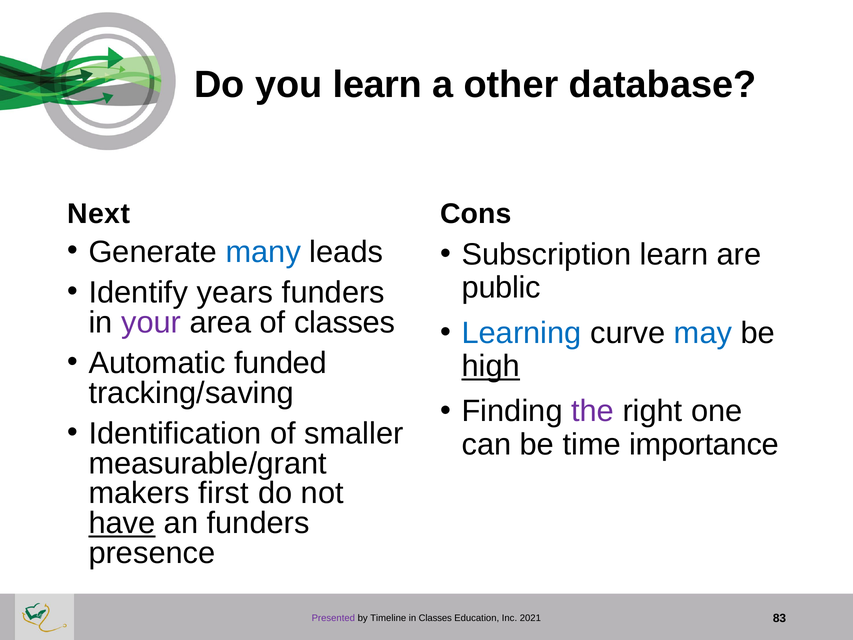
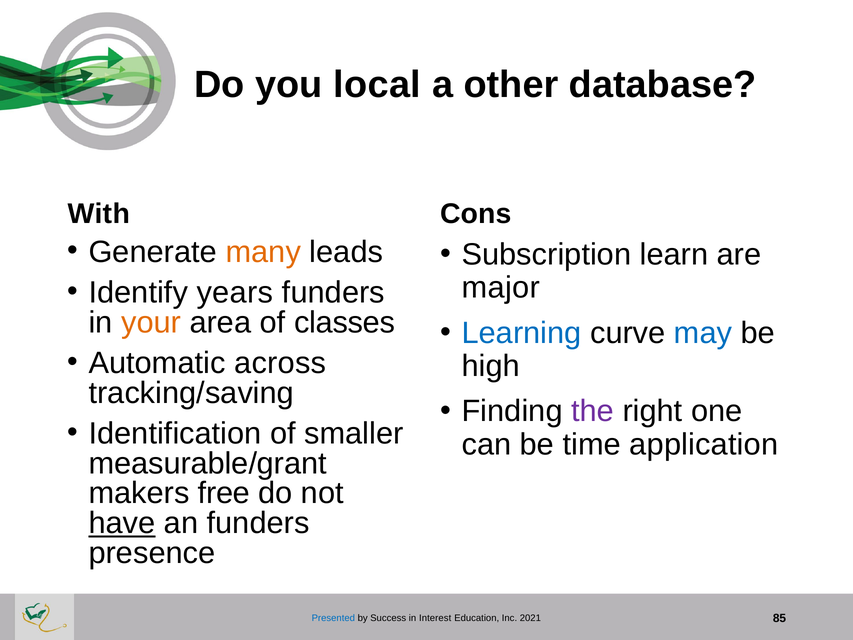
you learn: learn -> local
Next: Next -> With
many colour: blue -> orange
public: public -> major
your colour: purple -> orange
funded: funded -> across
high underline: present -> none
importance: importance -> application
first: first -> free
Presented colour: purple -> blue
Timeline: Timeline -> Success
in Classes: Classes -> Interest
83: 83 -> 85
